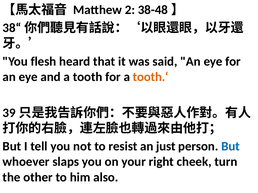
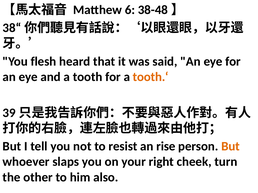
2: 2 -> 6
just: just -> rise
But at (231, 147) colour: blue -> orange
